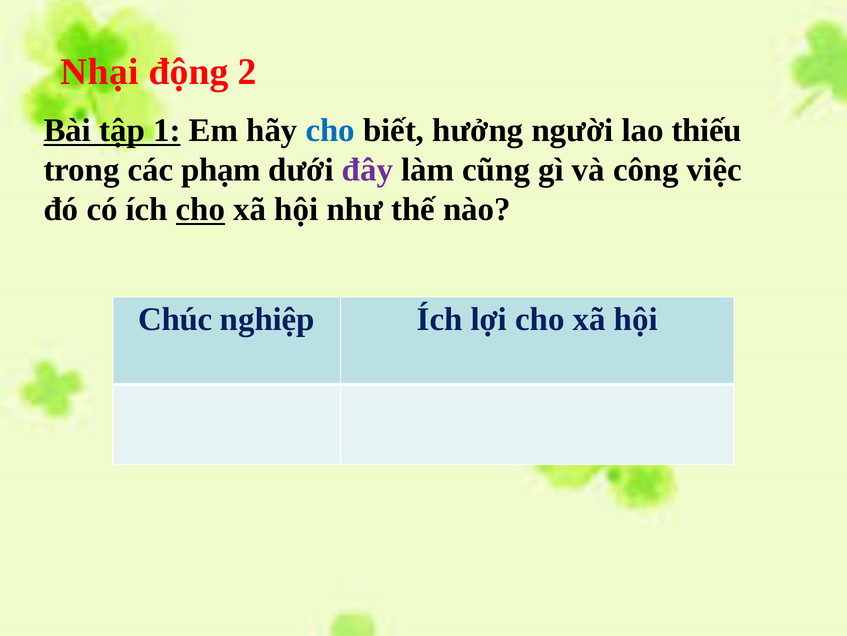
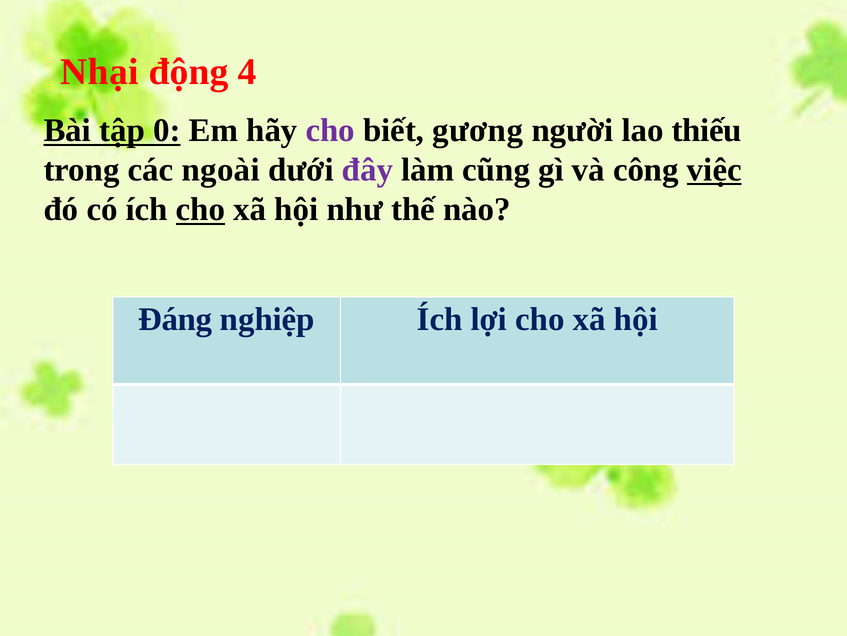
2: 2 -> 4
1: 1 -> 0
cho at (330, 130) colour: blue -> purple
hưởng: hưởng -> gương
phạm: phạm -> ngoài
việc underline: none -> present
Chúc: Chúc -> Đáng
